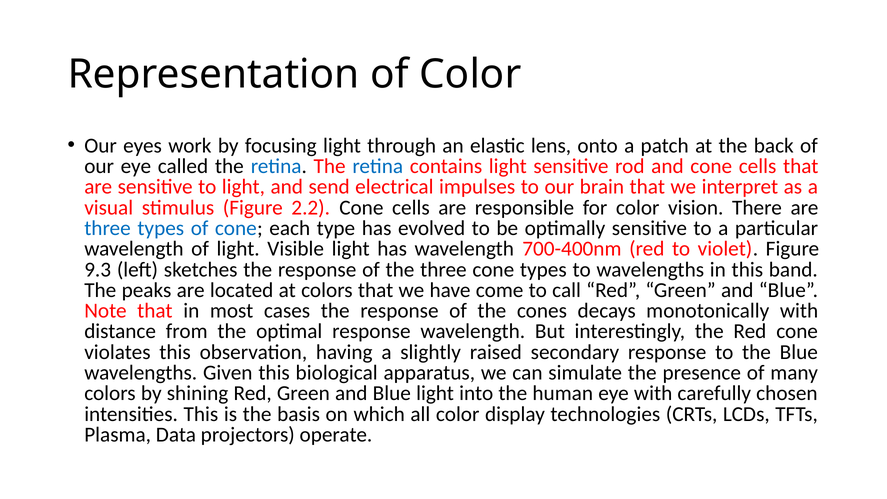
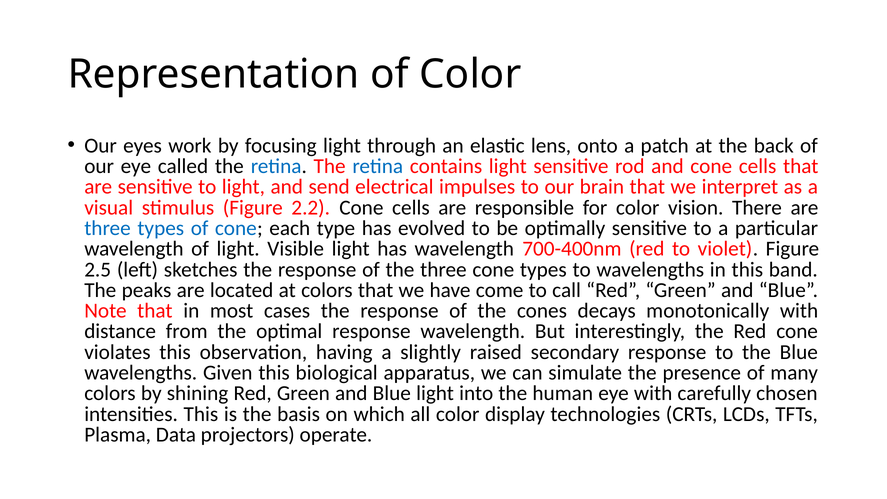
9.3: 9.3 -> 2.5
